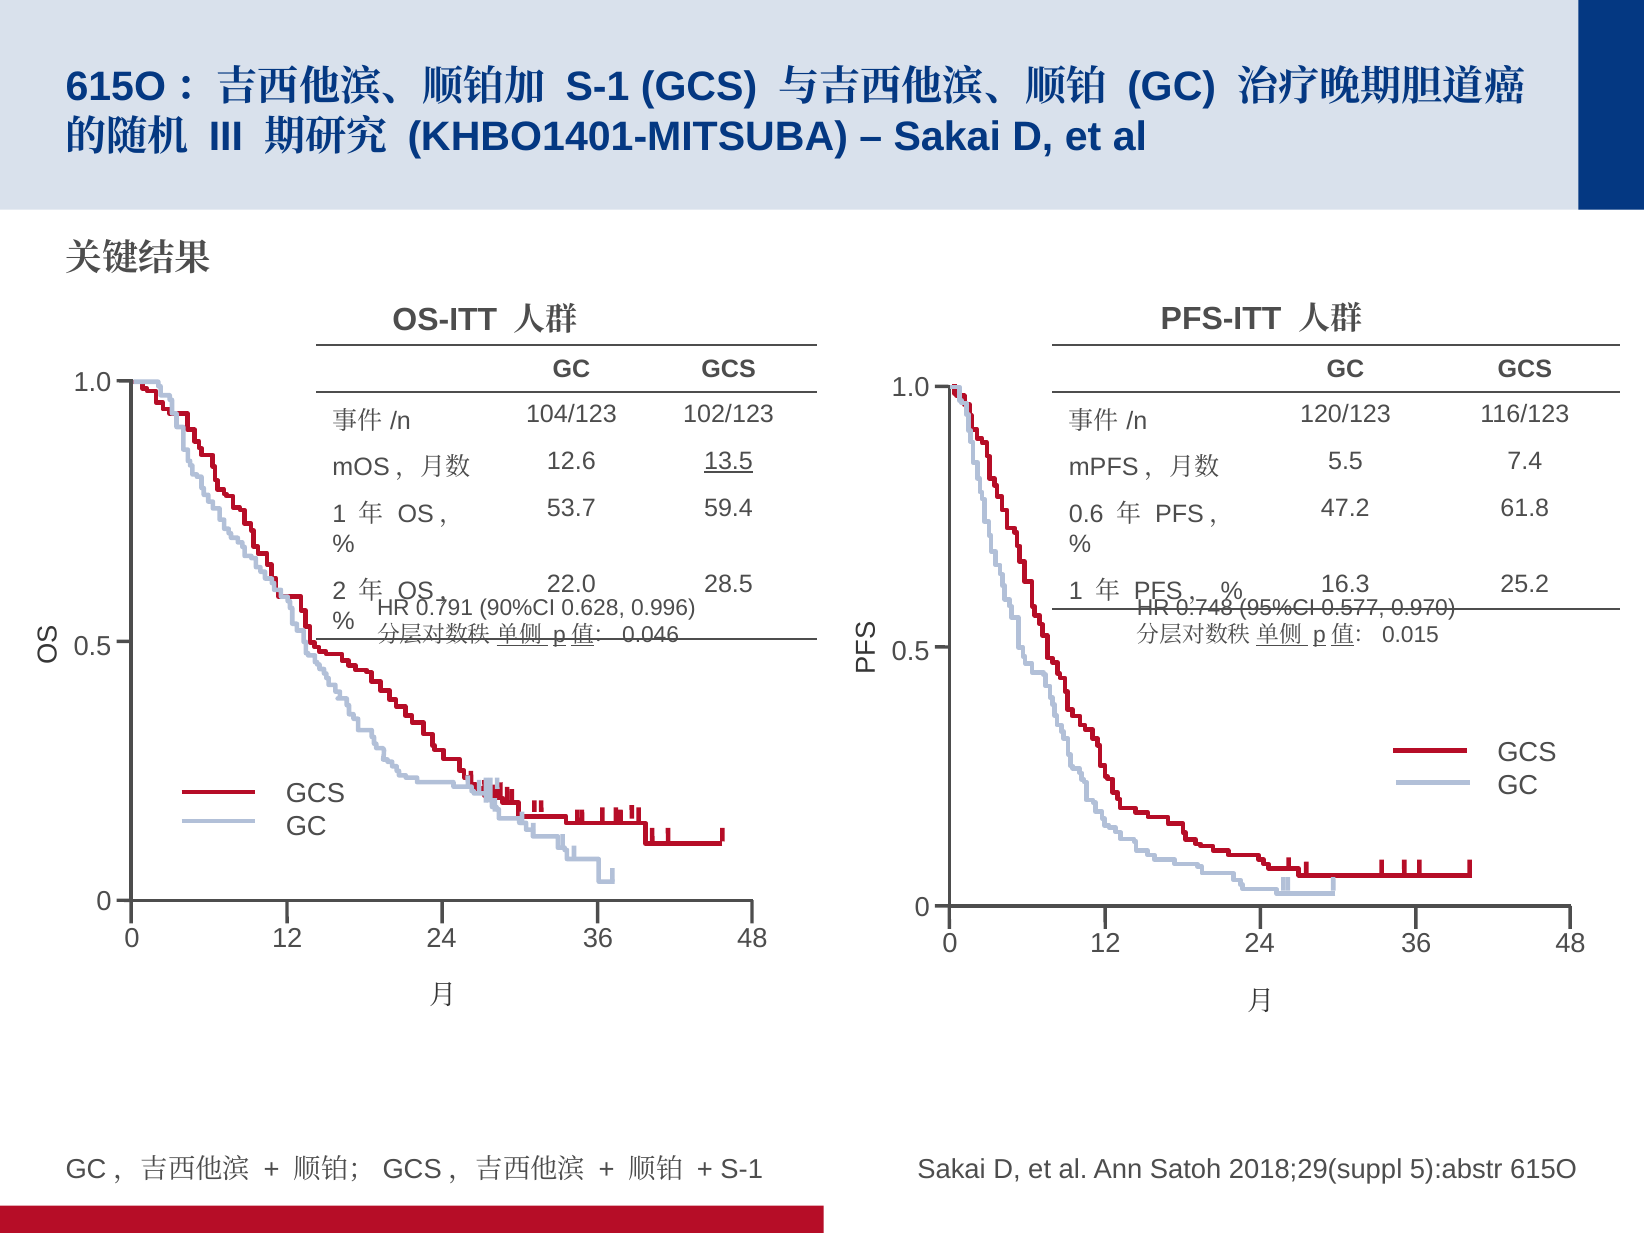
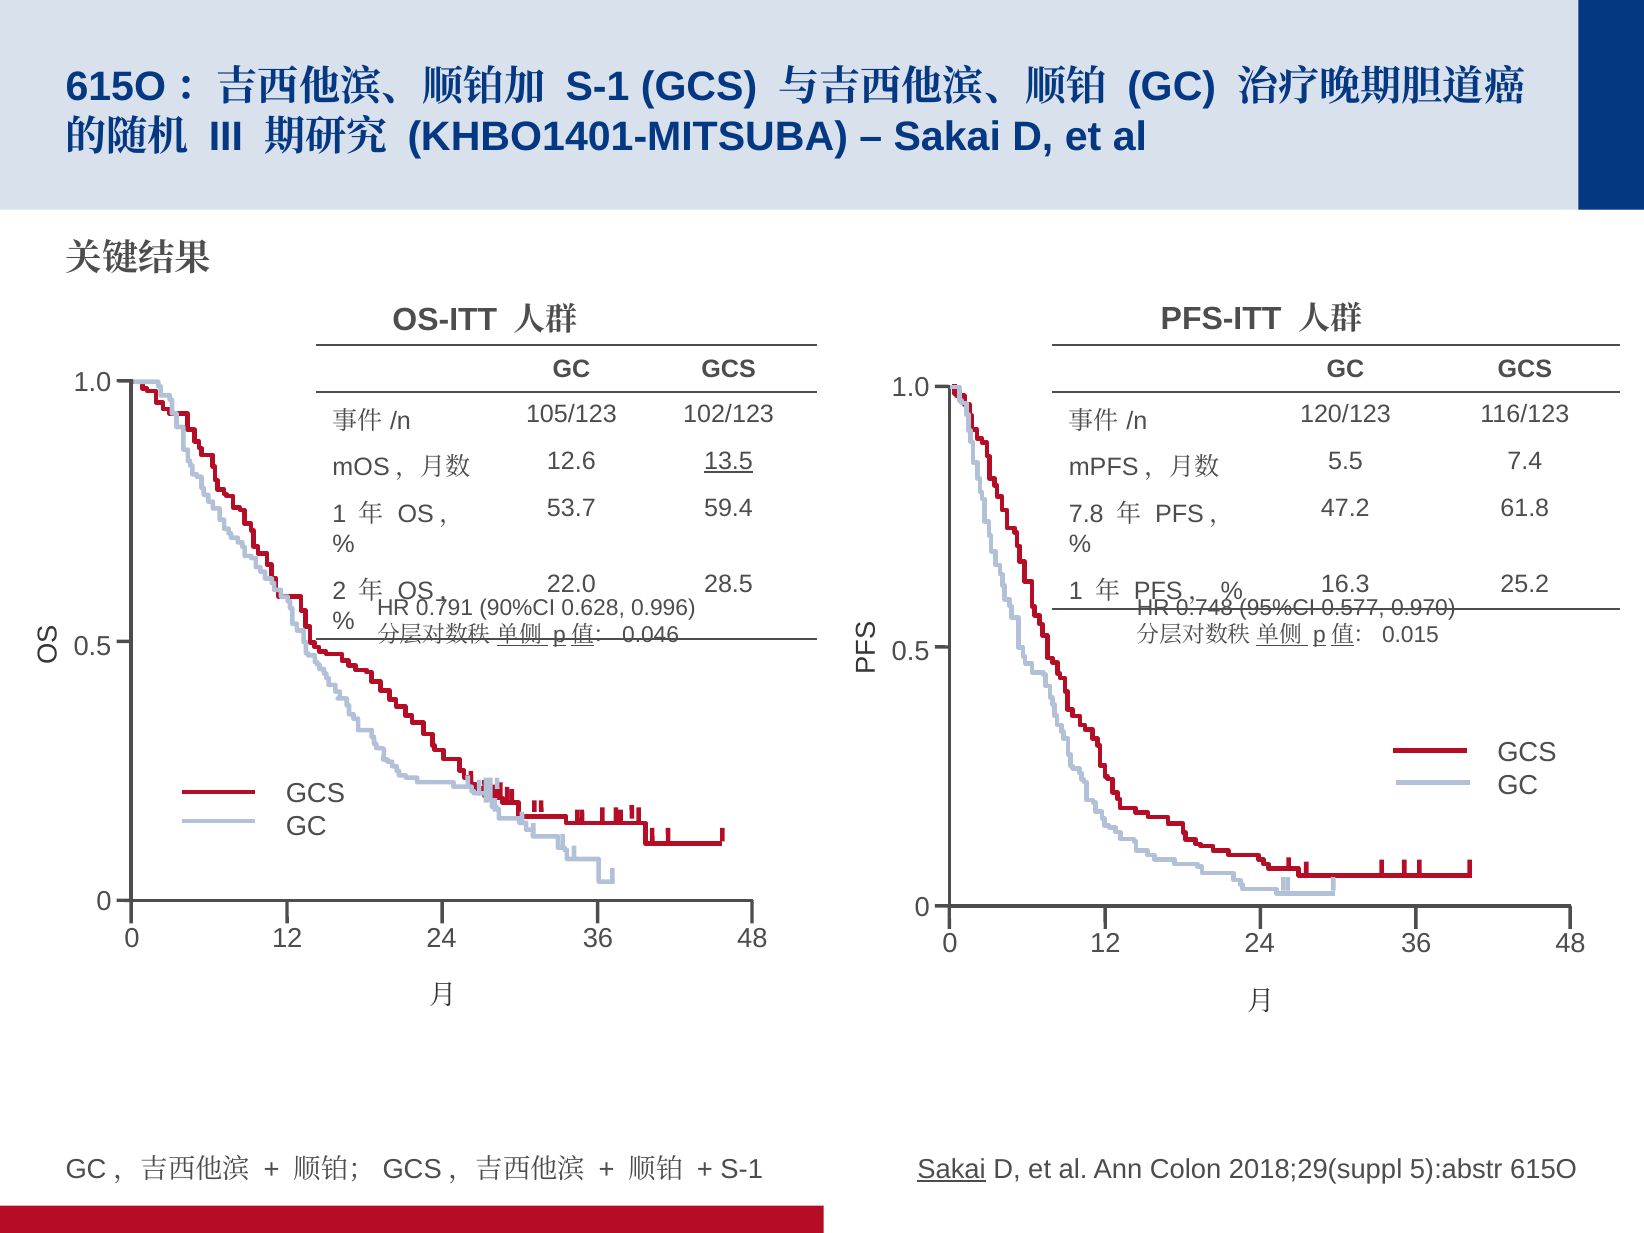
104/123: 104/123 -> 105/123
0.6: 0.6 -> 7.8
Sakai at (952, 1169) underline: none -> present
Satoh: Satoh -> Colon
